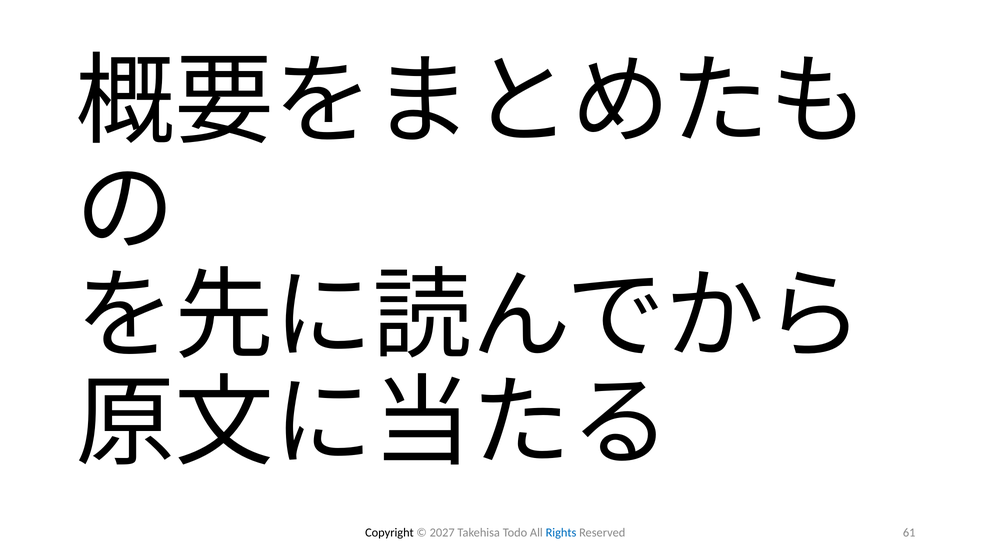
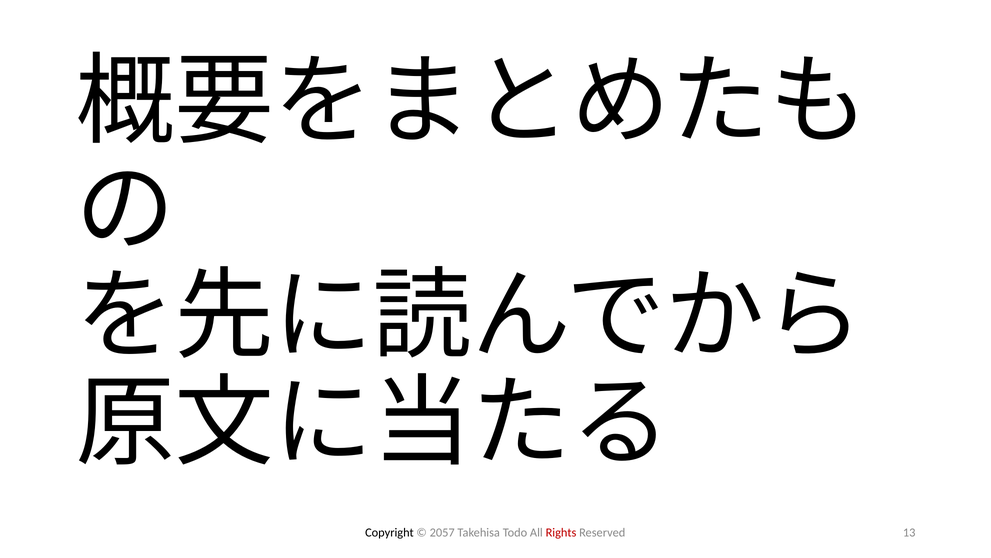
2027: 2027 -> 2057
Rights colour: blue -> red
61: 61 -> 13
